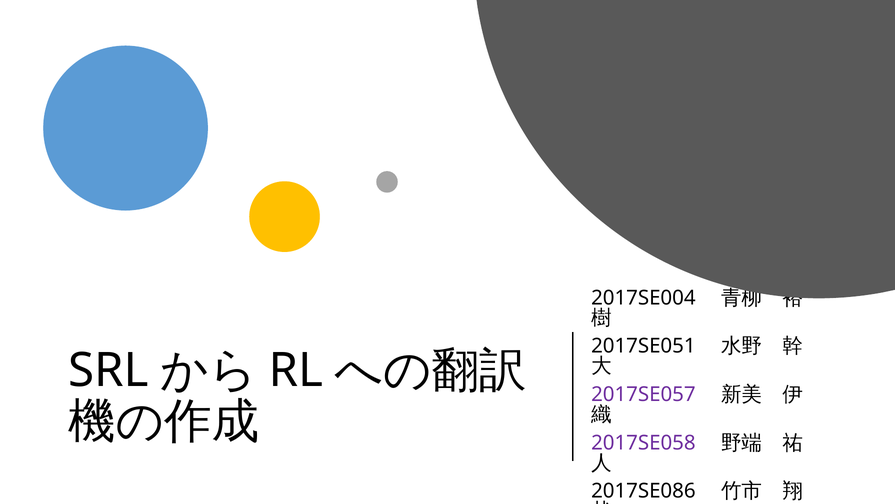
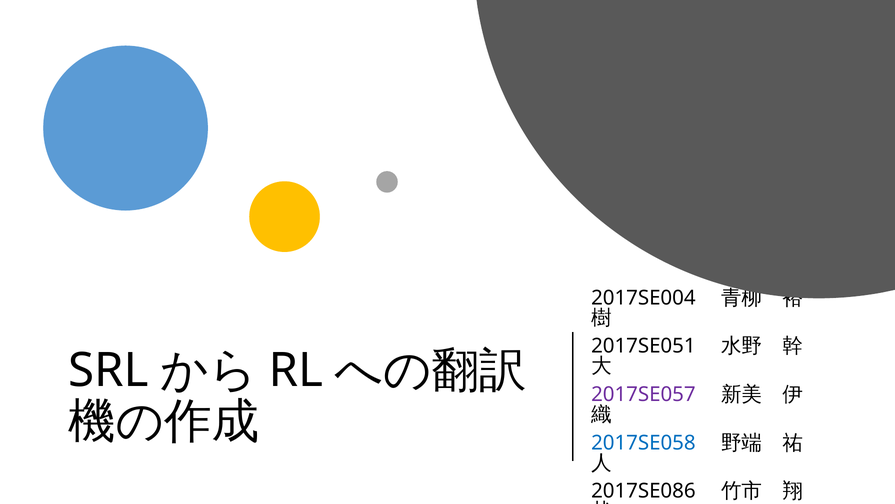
2017SE058 colour: purple -> blue
